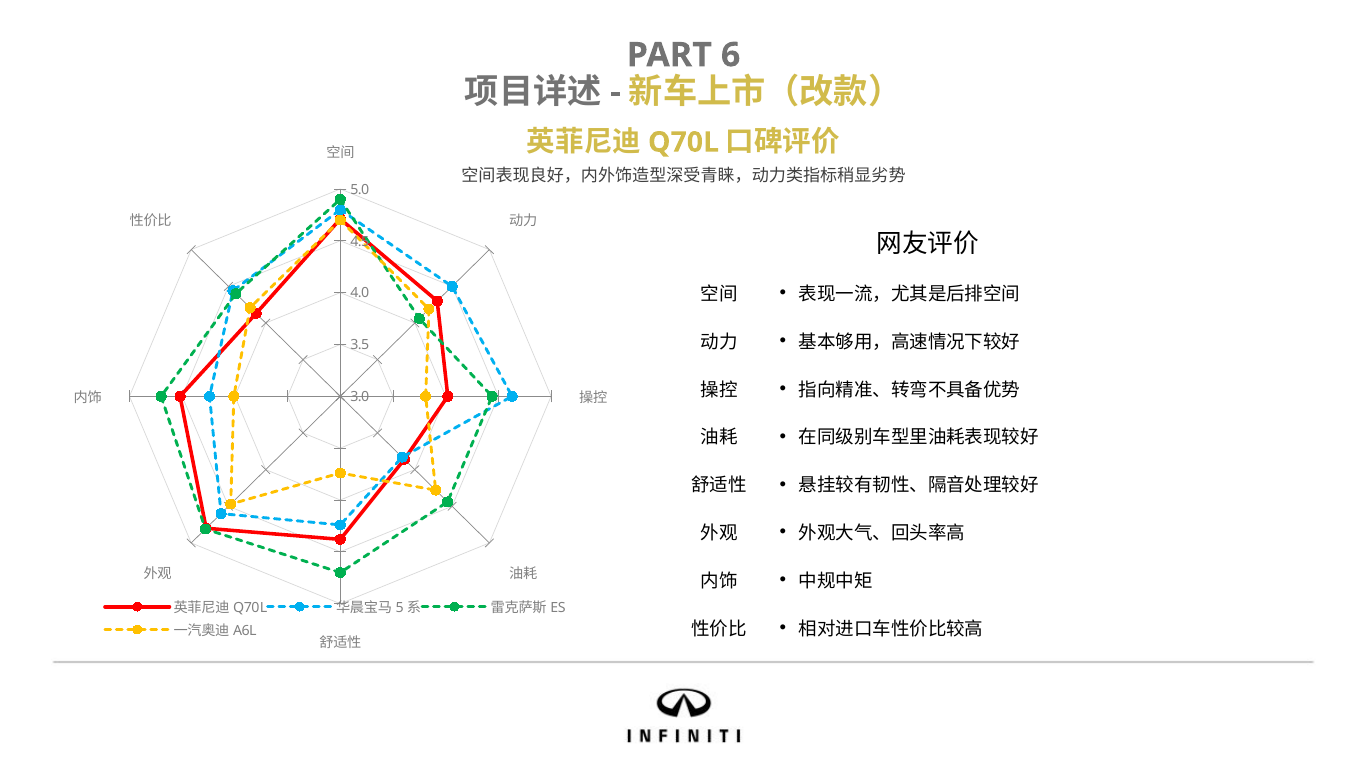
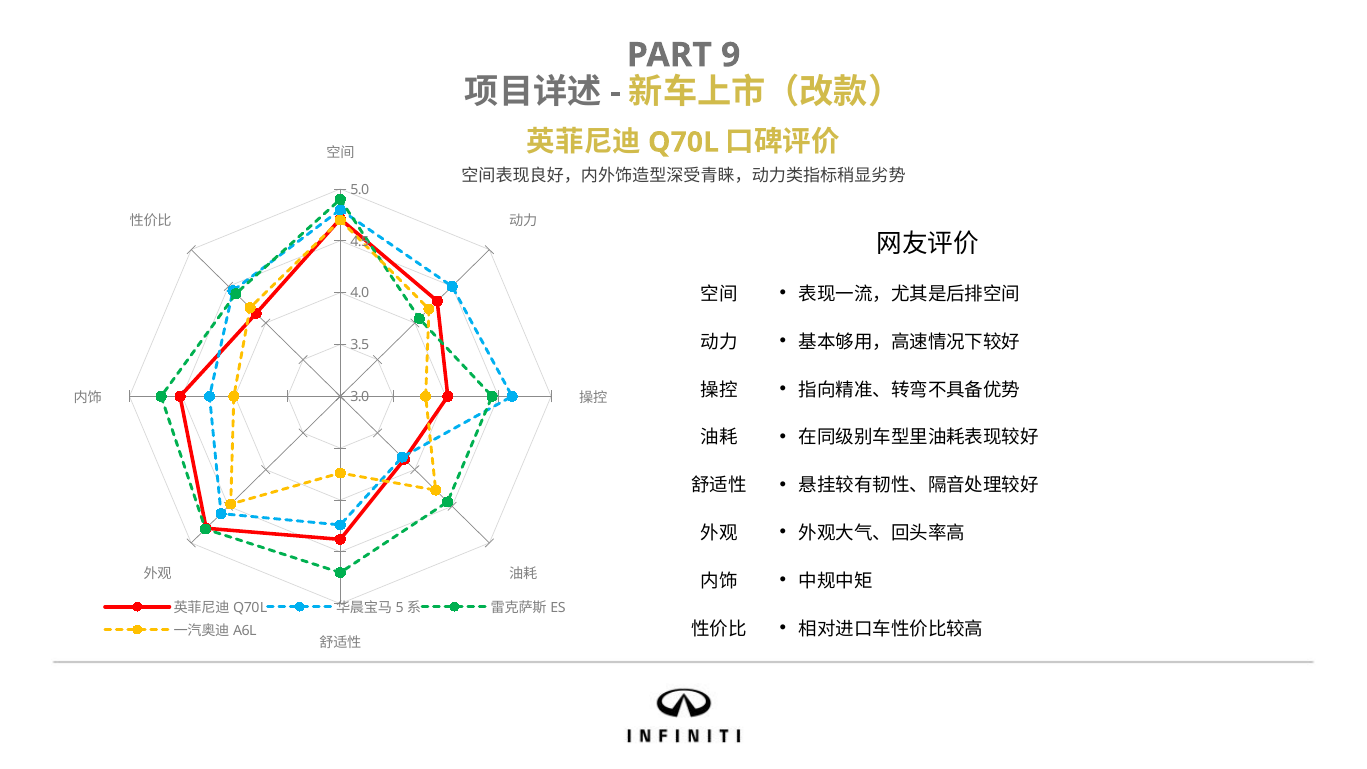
6: 6 -> 9
